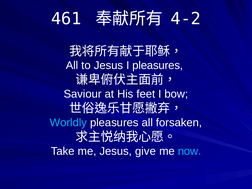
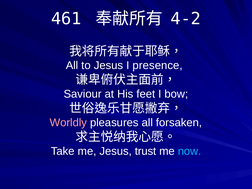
I pleasures: pleasures -> presence
Worldly colour: light blue -> pink
give: give -> trust
